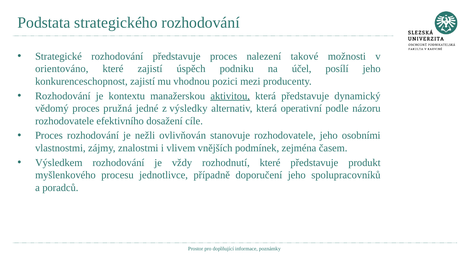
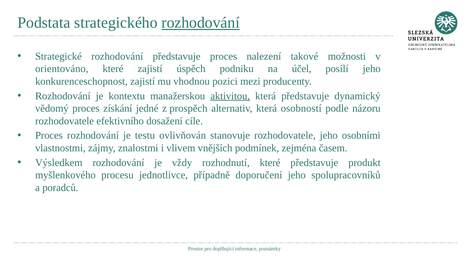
rozhodování at (201, 23) underline: none -> present
pružná: pružná -> získání
výsledky: výsledky -> prospěch
operativní: operativní -> osobností
nežli: nežli -> testu
